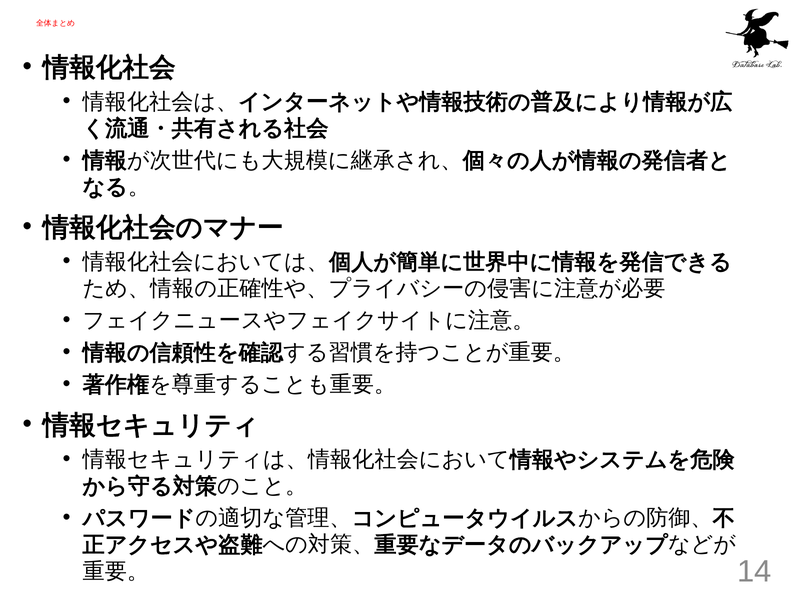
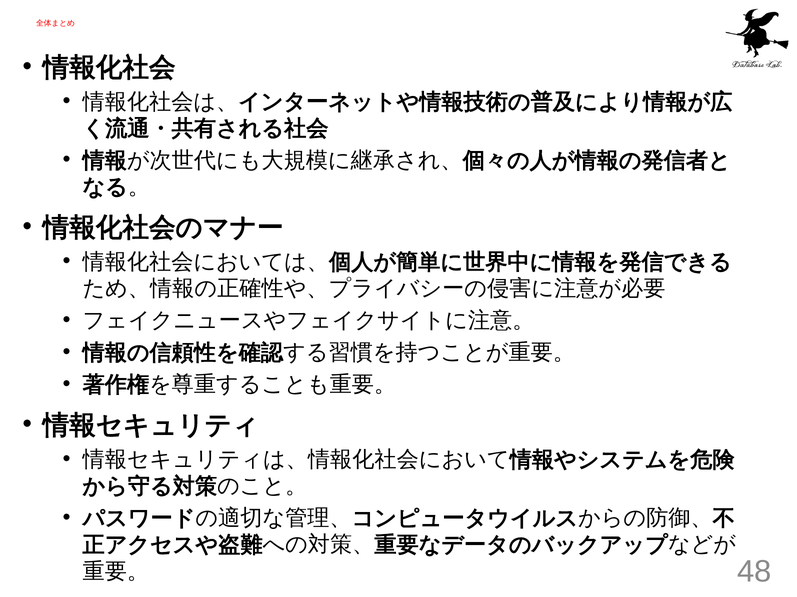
14: 14 -> 48
